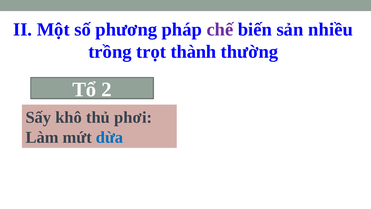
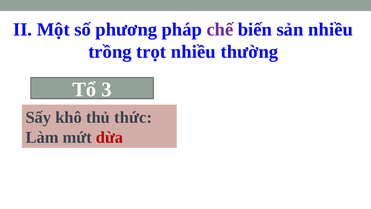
trọt thành: thành -> nhiều
2: 2 -> 3
phơi: phơi -> thức
dừa colour: blue -> red
